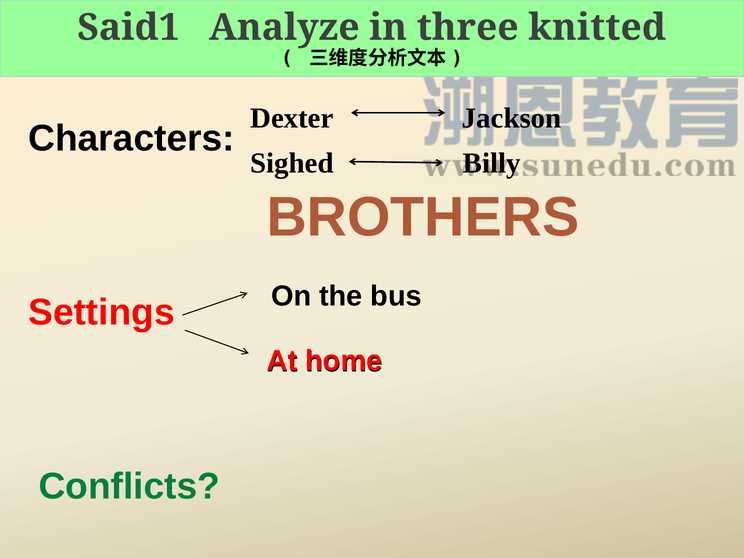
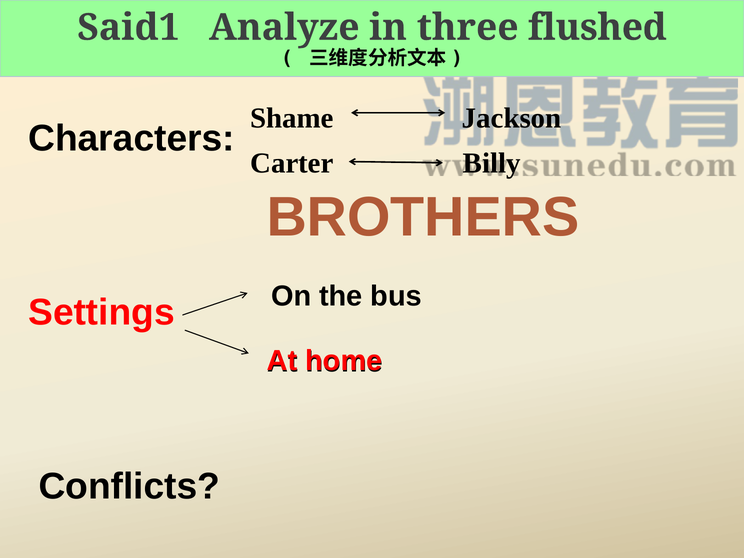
knitted: knitted -> flushed
Dexter: Dexter -> Shame
Sighed: Sighed -> Carter
Conflicts colour: green -> black
